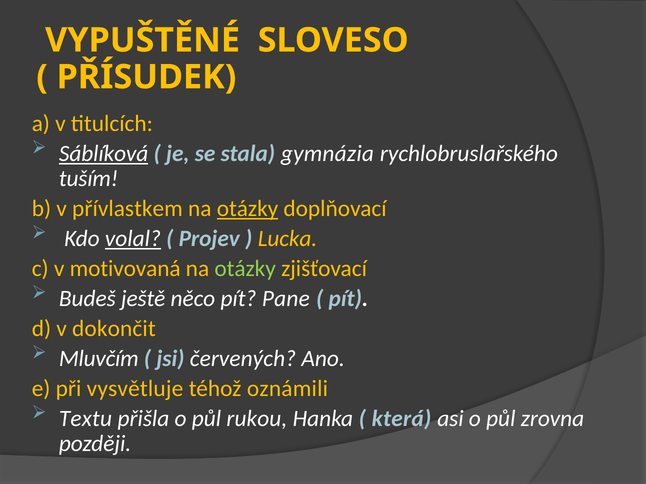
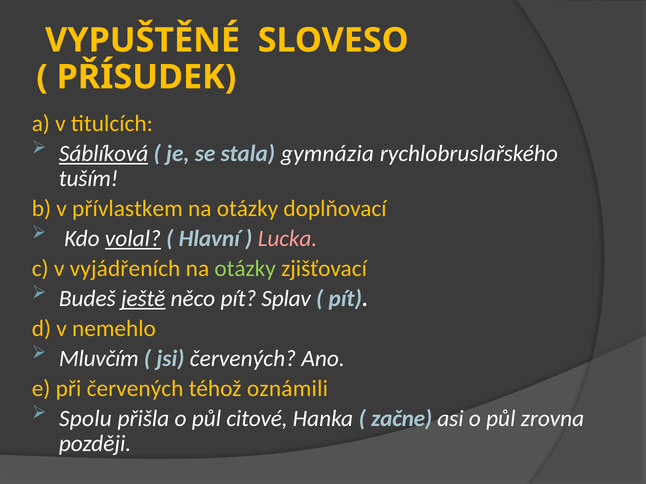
otázky at (248, 209) underline: present -> none
Projev: Projev -> Hlavní
Lucka colour: yellow -> pink
motivovaná: motivovaná -> vyjádřeních
ještě underline: none -> present
Pane: Pane -> Splav
dokončit: dokončit -> nemehlo
při vysvětluje: vysvětluje -> červených
Textu: Textu -> Spolu
rukou: rukou -> citové
která: která -> začne
